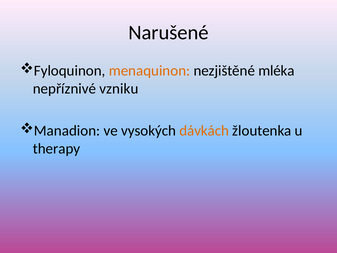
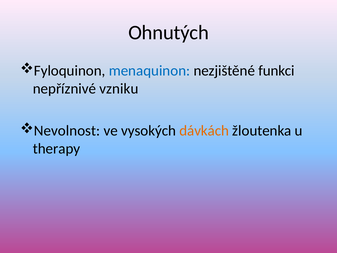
Narušené: Narušené -> Ohnutých
menaquinon colour: orange -> blue
mléka: mléka -> funkci
Manadion: Manadion -> Nevolnost
